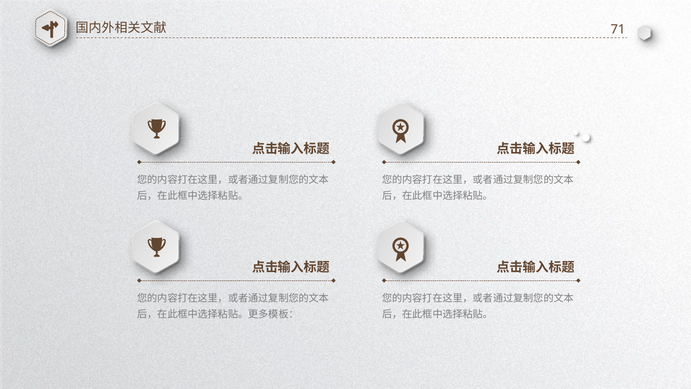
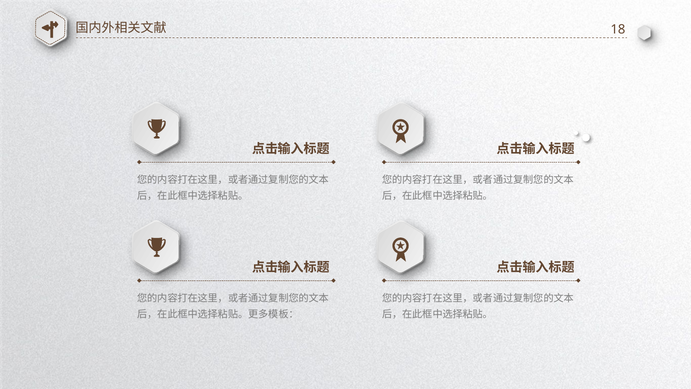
71: 71 -> 18
